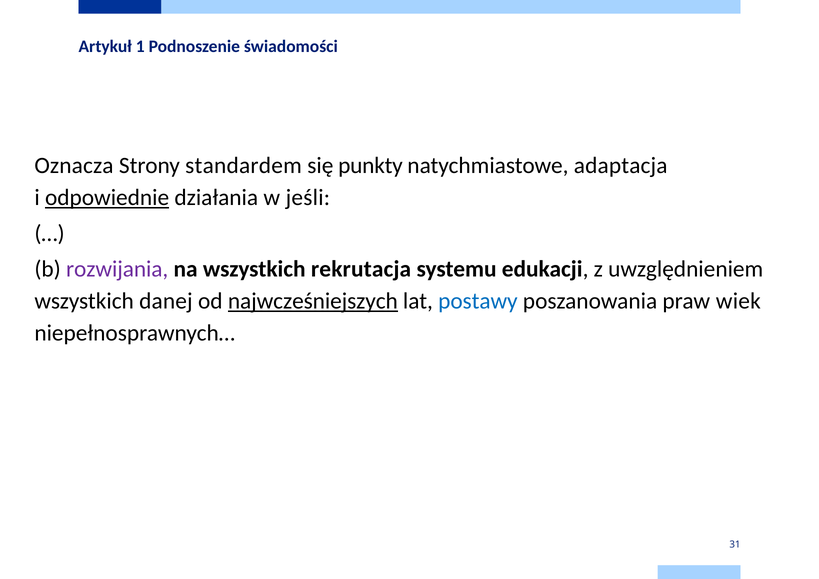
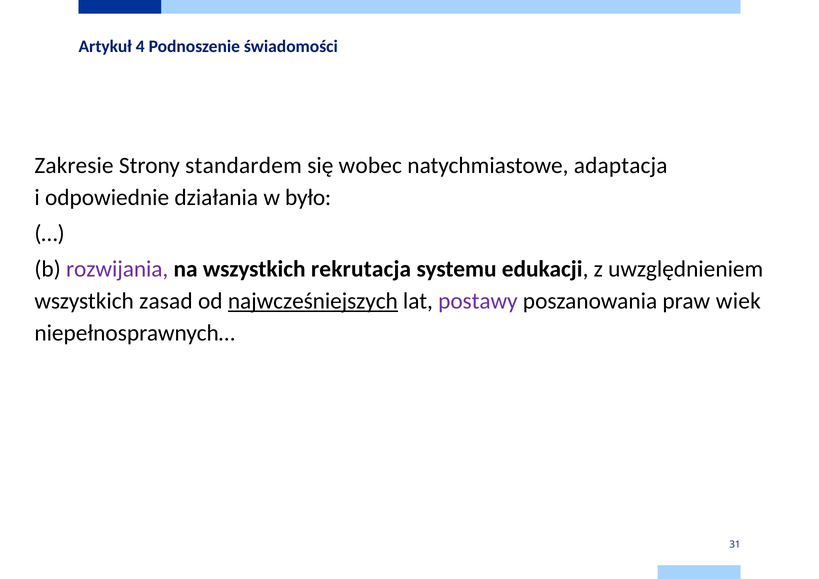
1: 1 -> 4
Oznacza: Oznacza -> Zakresie
punkty: punkty -> wobec
odpowiednie underline: present -> none
jeśli: jeśli -> było
danej: danej -> zasad
postawy colour: blue -> purple
